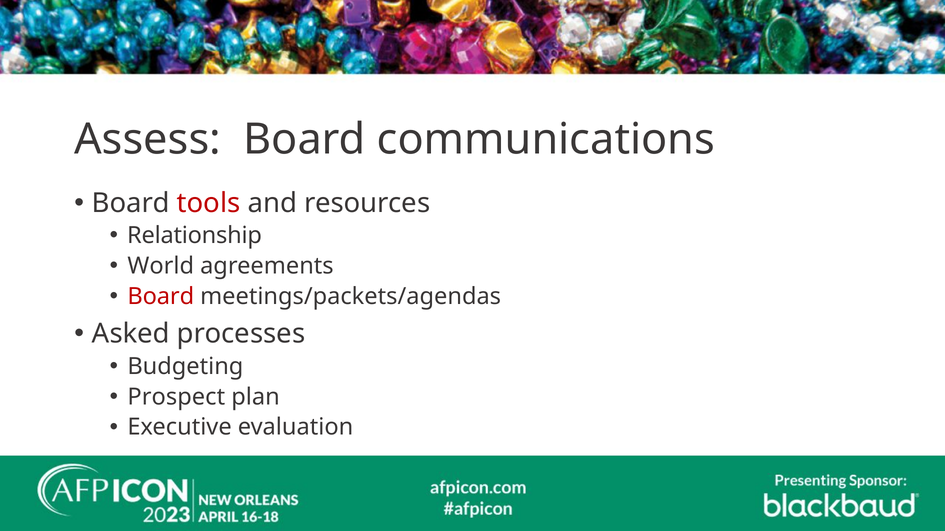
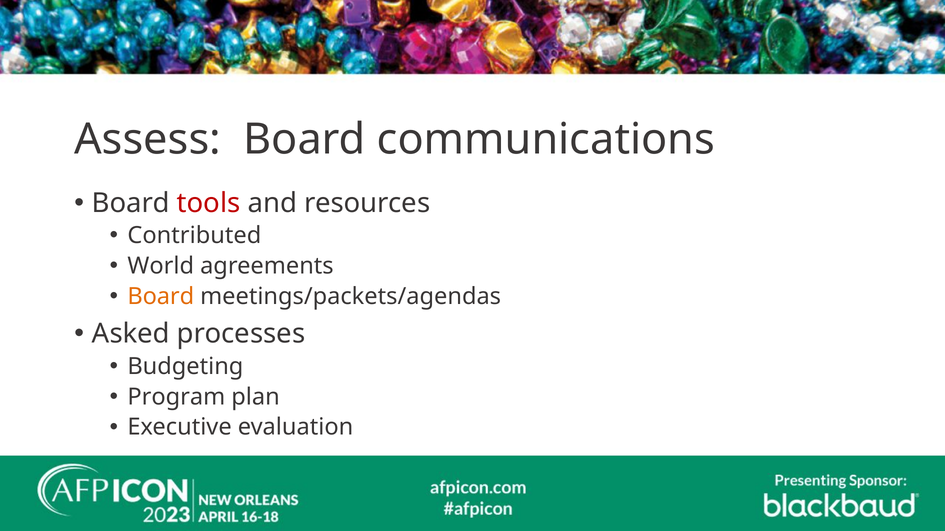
Relationship: Relationship -> Contributed
Board at (161, 297) colour: red -> orange
Prospect: Prospect -> Program
